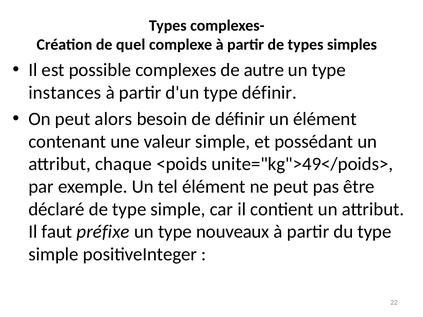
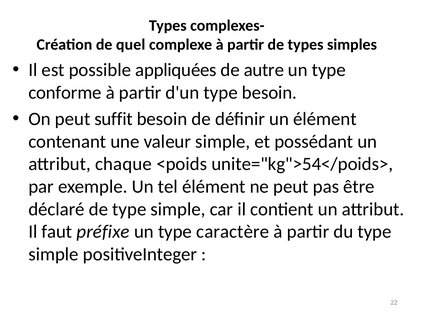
complexes: complexes -> appliquées
instances: instances -> conforme
type définir: définir -> besoin
alors: alors -> suffit
unite="kg">49</poids>: unite="kg">49</poids> -> unite="kg">54</poids>
nouveaux: nouveaux -> caractère
